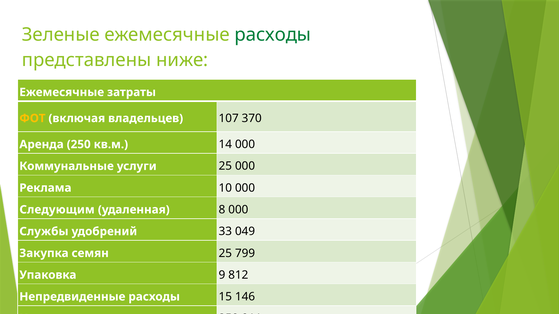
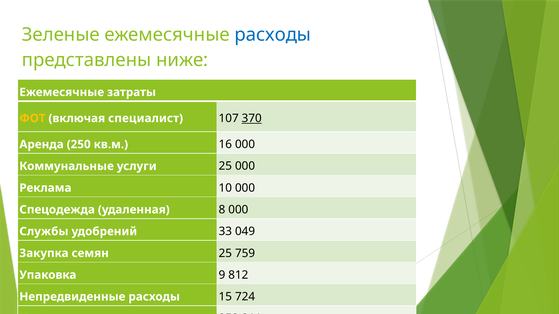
расходы at (273, 35) colour: green -> blue
владельцев: владельцев -> специалист
370 underline: none -> present
14: 14 -> 16
Следующим: Следующим -> Спецодежда
799: 799 -> 759
146: 146 -> 724
